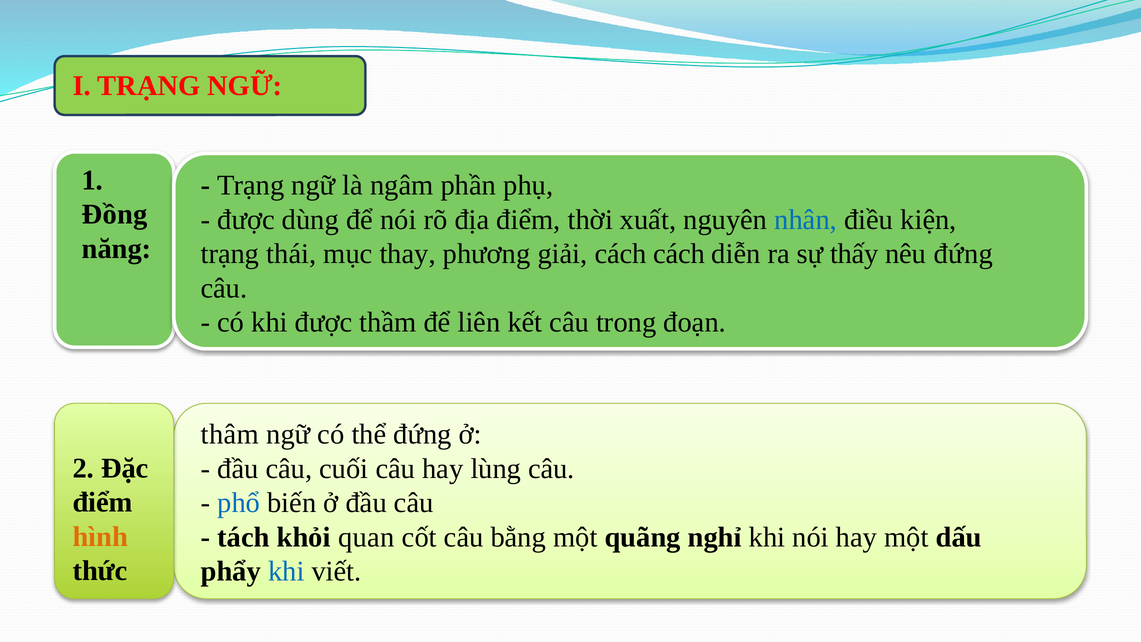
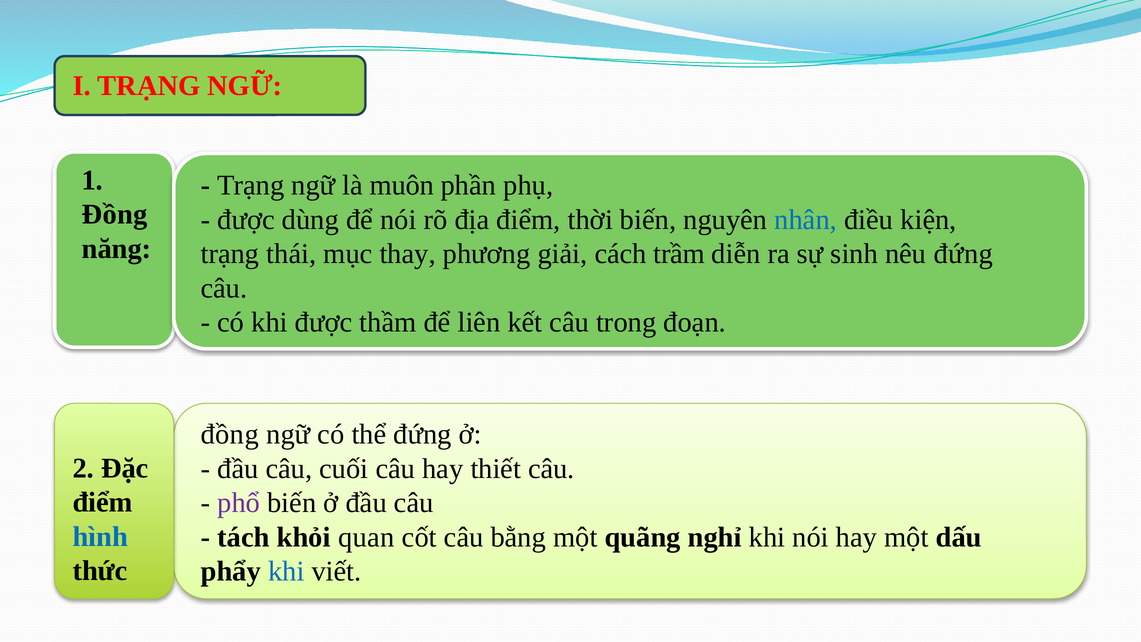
ngâm: ngâm -> muôn
thời xuất: xuất -> biến
cách cách: cách -> trầm
thấy: thấy -> sinh
thâm at (230, 434): thâm -> đồng
lùng: lùng -> thiết
phổ colour: blue -> purple
hình colour: orange -> blue
